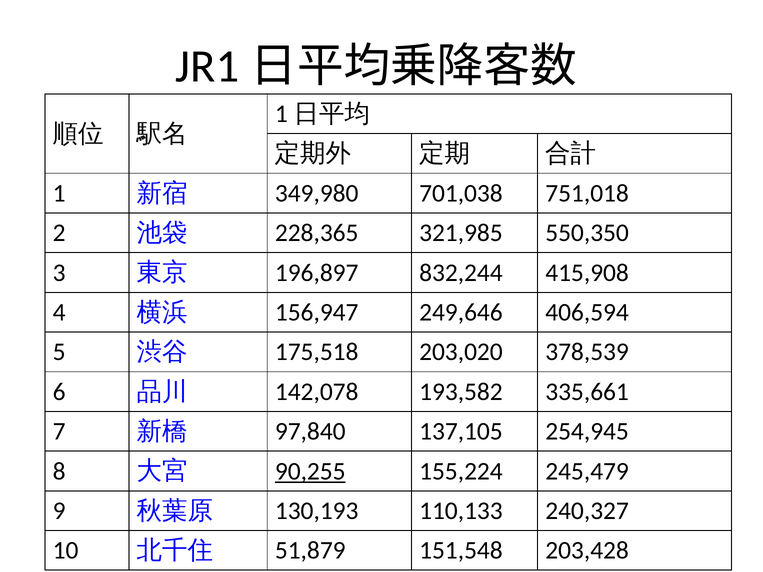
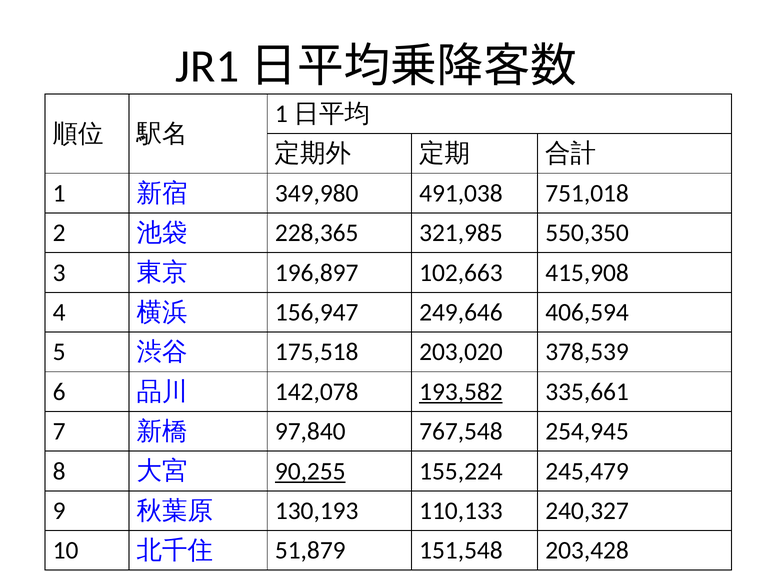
701,038: 701,038 -> 491,038
832,244: 832,244 -> 102,663
193,582 underline: none -> present
137,105: 137,105 -> 767,548
